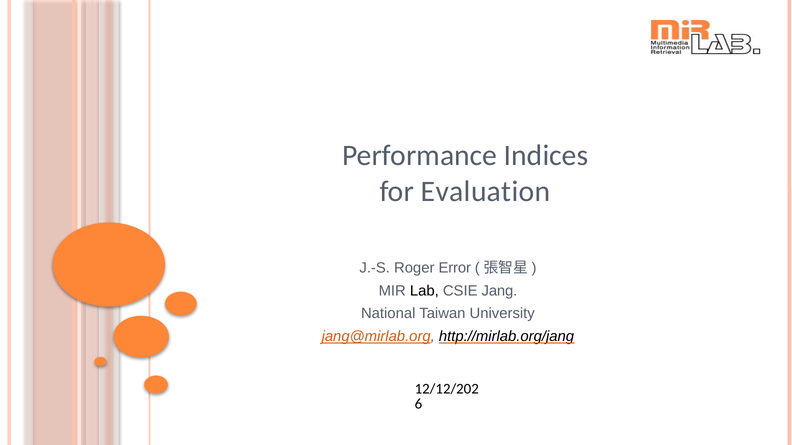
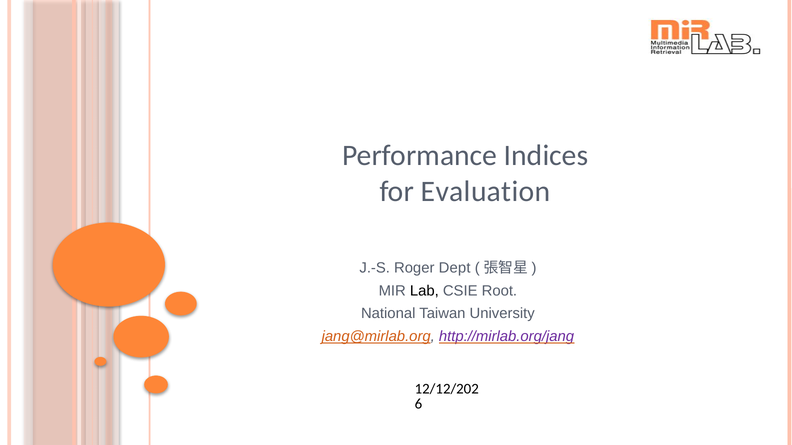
Error: Error -> Dept
Jang: Jang -> Root
http://mirlab.org/jang colour: black -> purple
